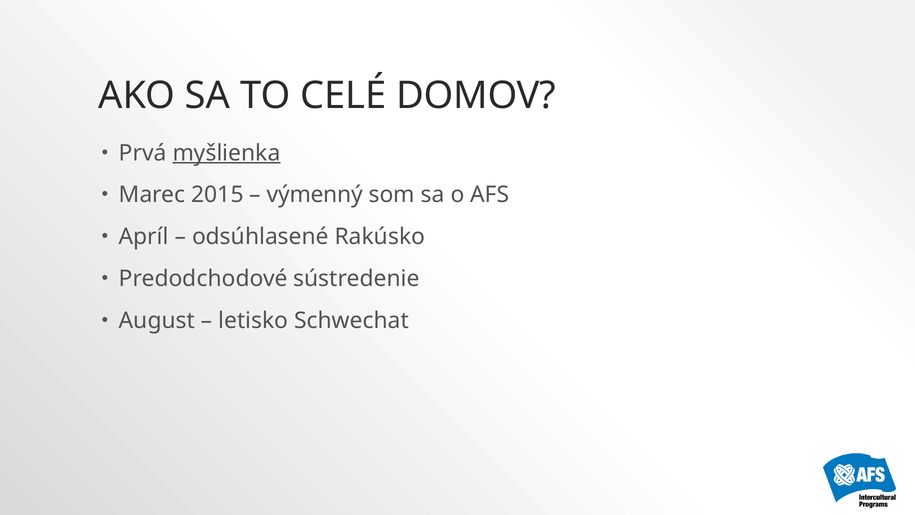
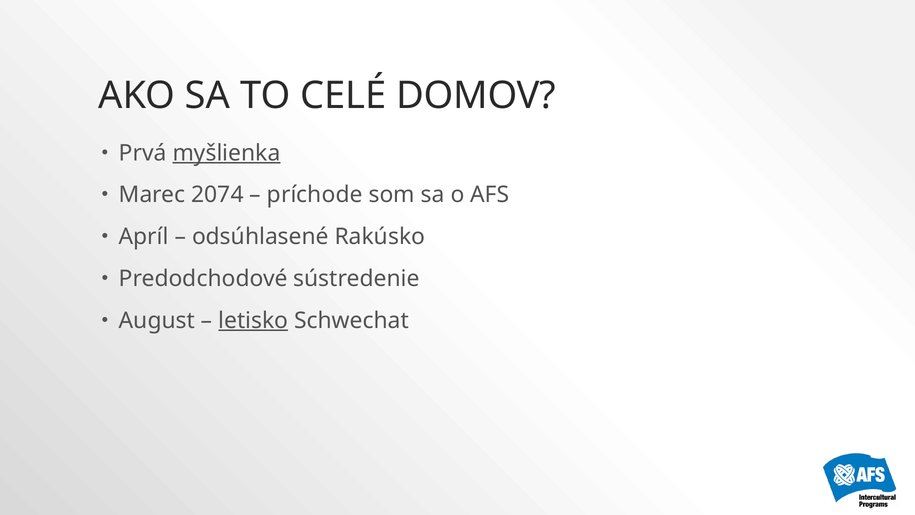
2015: 2015 -> 2074
výmenný: výmenný -> príchode
letisko underline: none -> present
